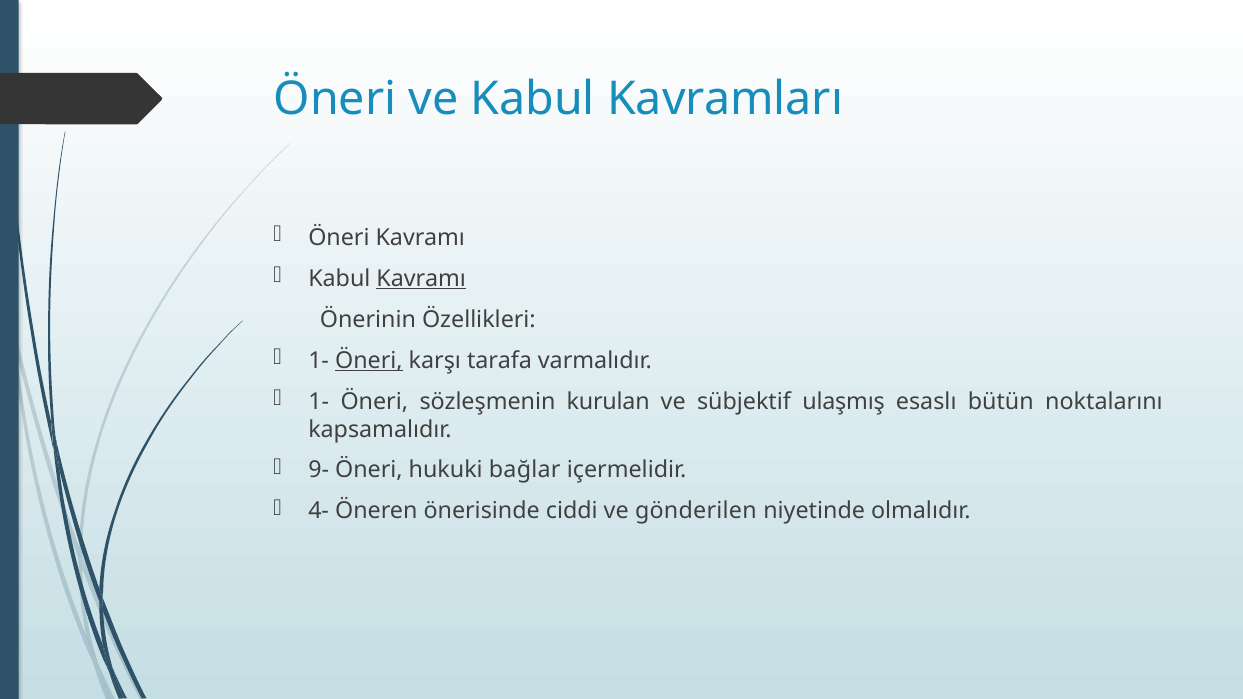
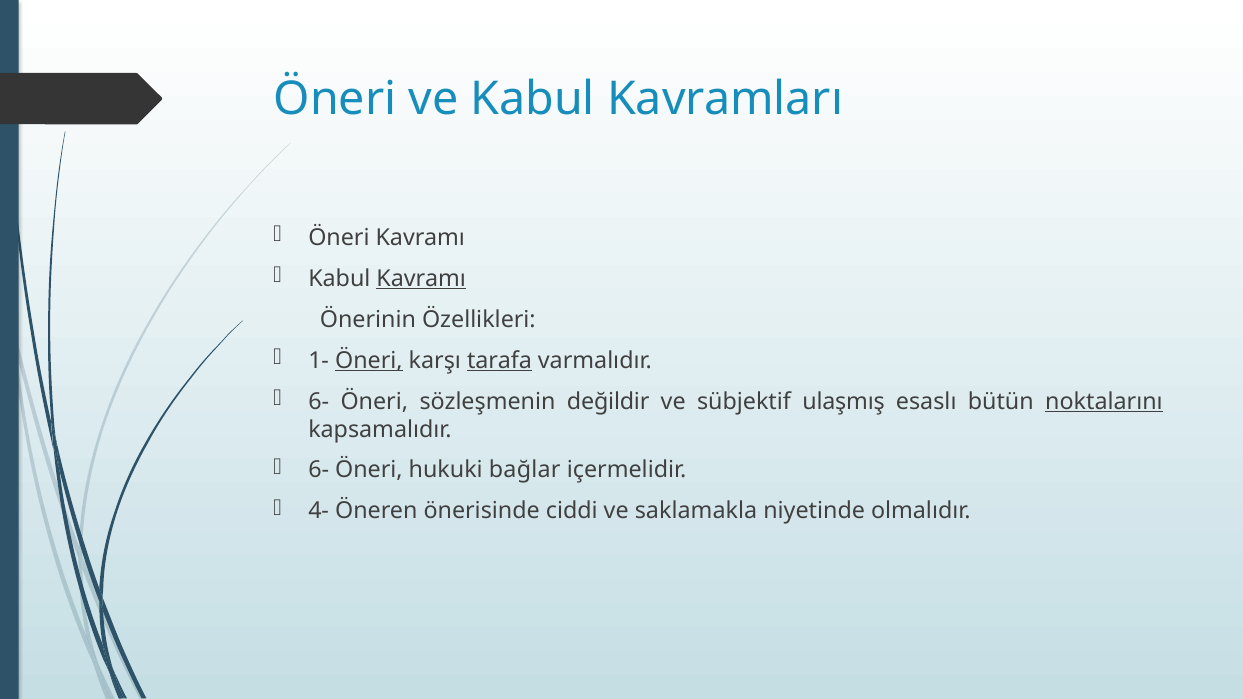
tarafa underline: none -> present
1- at (319, 402): 1- -> 6-
kurulan: kurulan -> değildir
noktalarını underline: none -> present
9- at (319, 470): 9- -> 6-
gönderilen: gönderilen -> saklamakla
